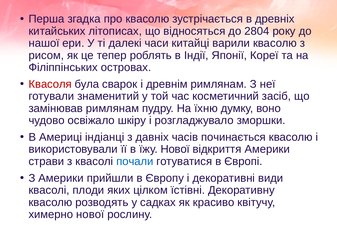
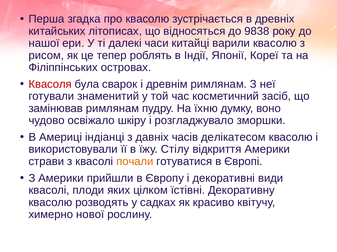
2804: 2804 -> 9838
починається: починається -> делікатесом
їжу Нової: Нової -> Стілу
почали colour: blue -> orange
